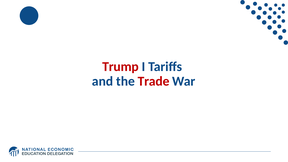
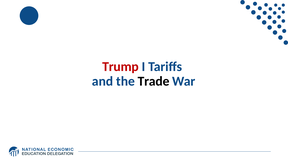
Trade colour: red -> black
